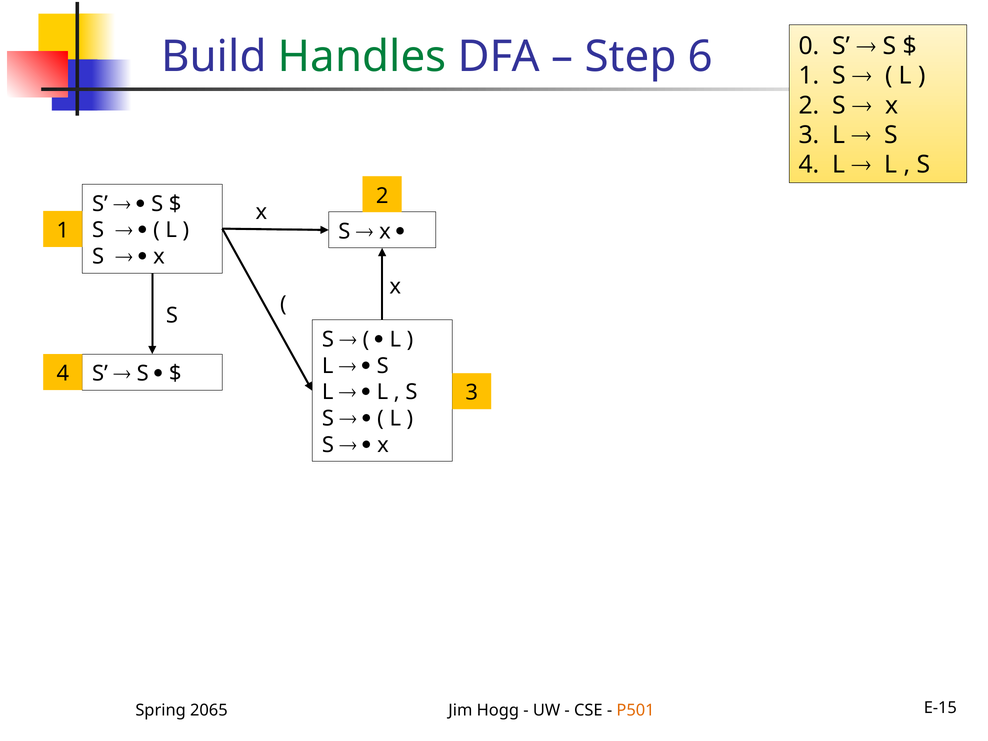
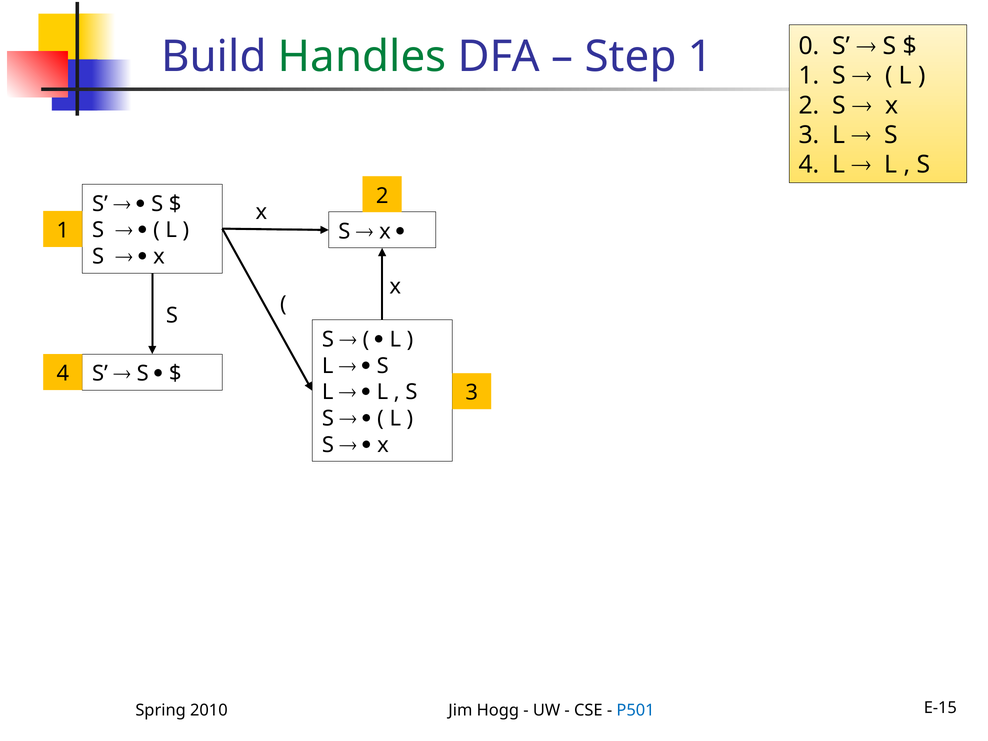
Step 6: 6 -> 1
2065: 2065 -> 2010
P501 colour: orange -> blue
